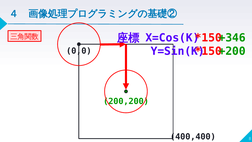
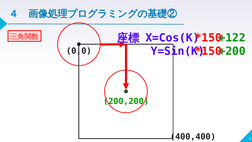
+346: +346 -> +122
